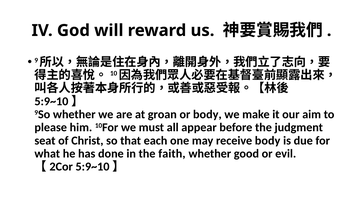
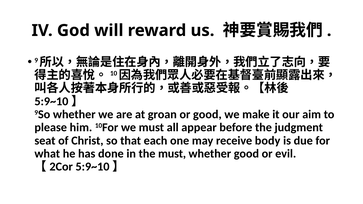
or body: body -> good
the faith: faith -> must
